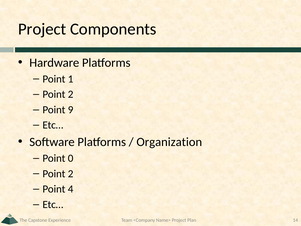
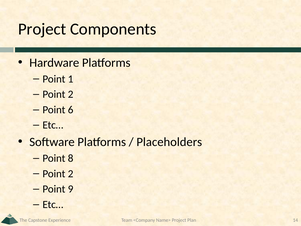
9: 9 -> 6
Organization: Organization -> Placeholders
0: 0 -> 8
4: 4 -> 9
